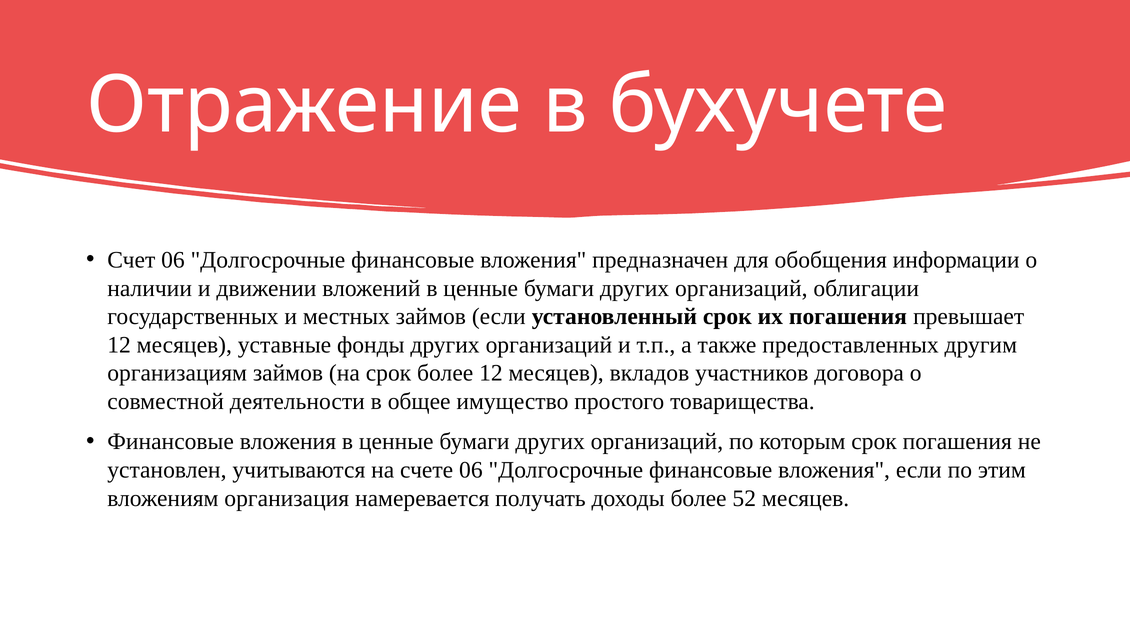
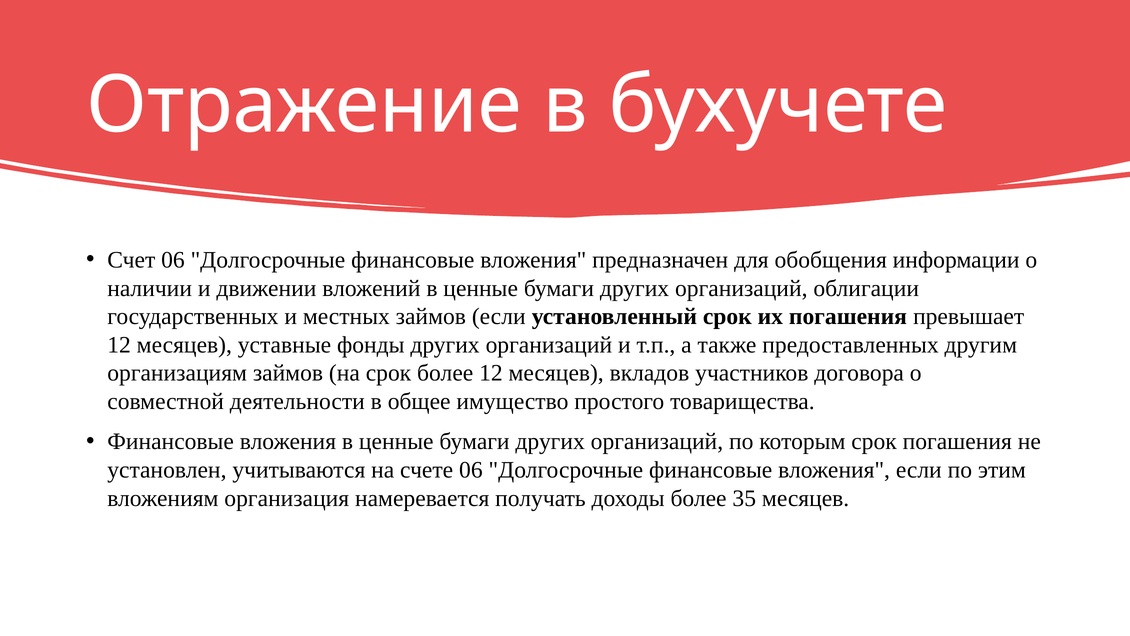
52: 52 -> 35
